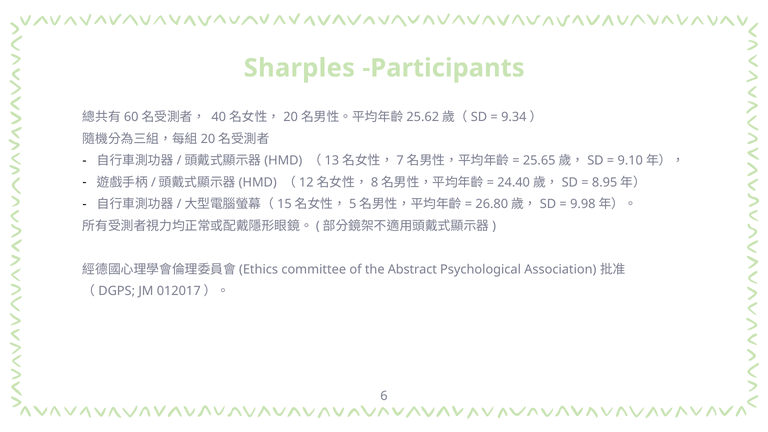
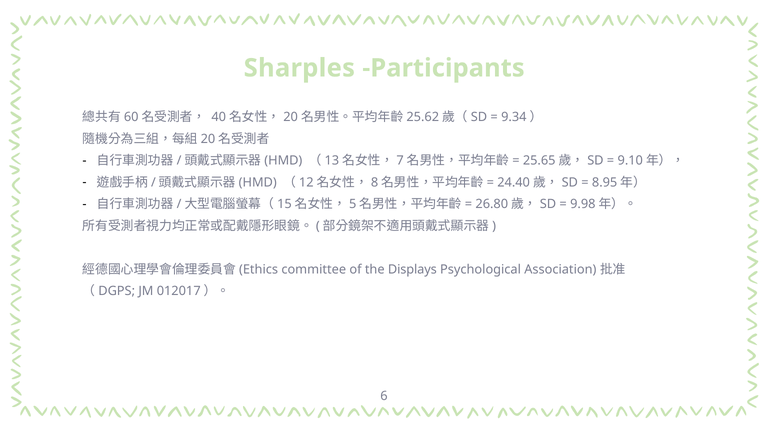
Abstract: Abstract -> Displays
